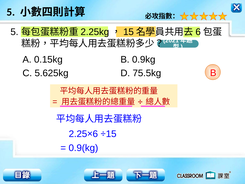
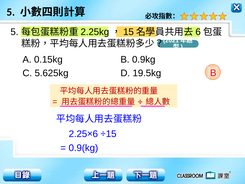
75.5kg: 75.5kg -> 19.5kg
